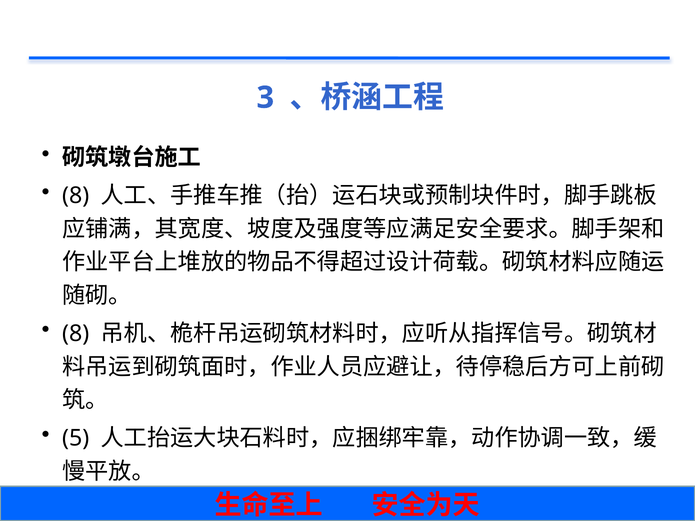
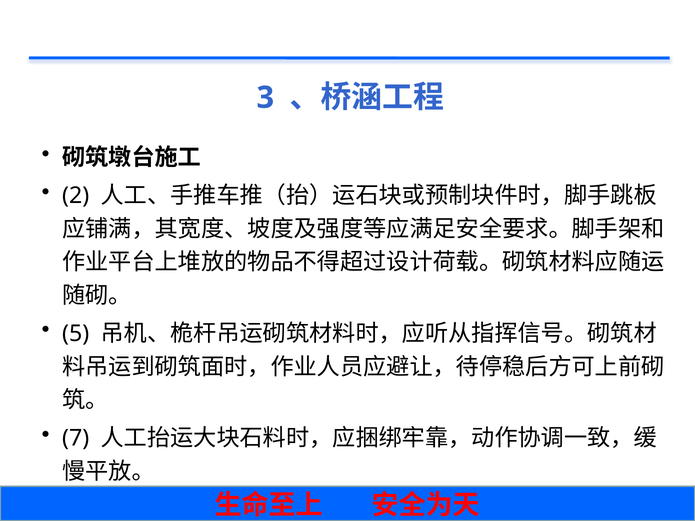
8 at (76, 196): 8 -> 2
8 at (76, 334): 8 -> 5
5: 5 -> 7
